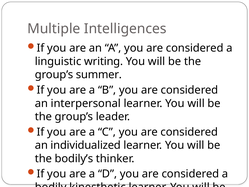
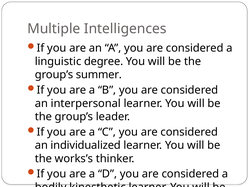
writing: writing -> degree
bodily’s: bodily’s -> works’s
